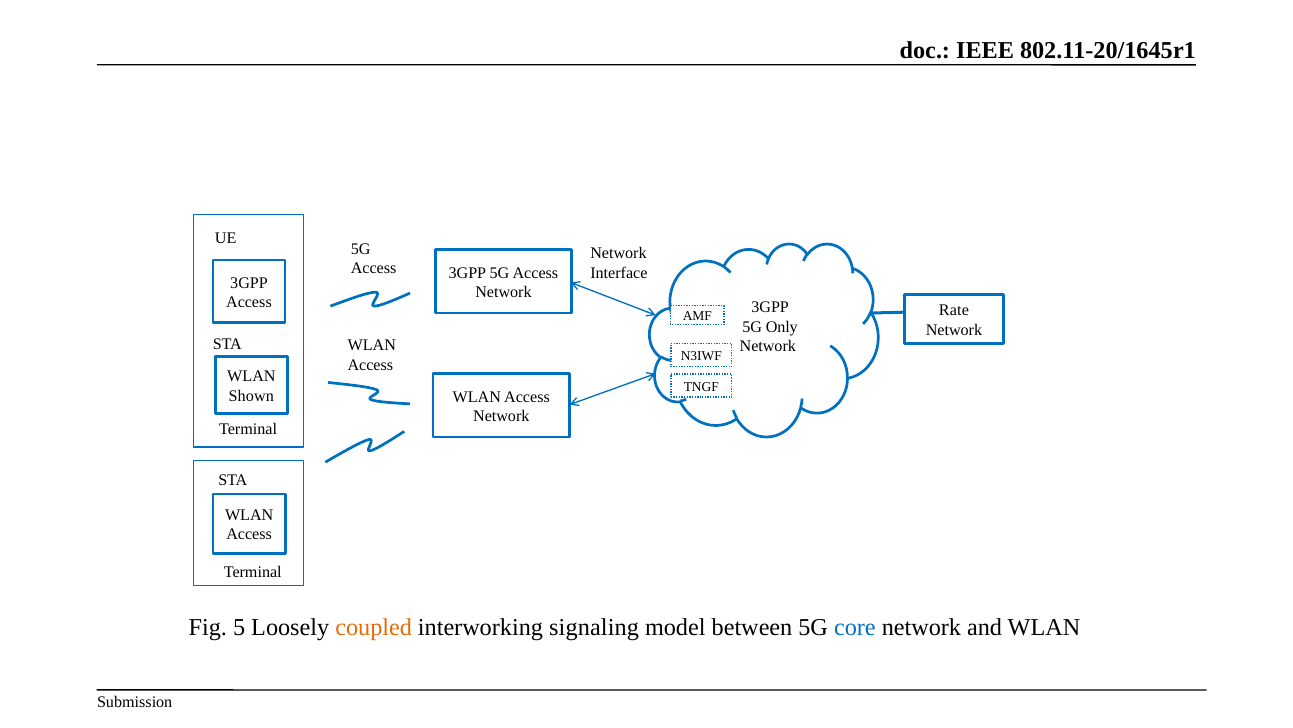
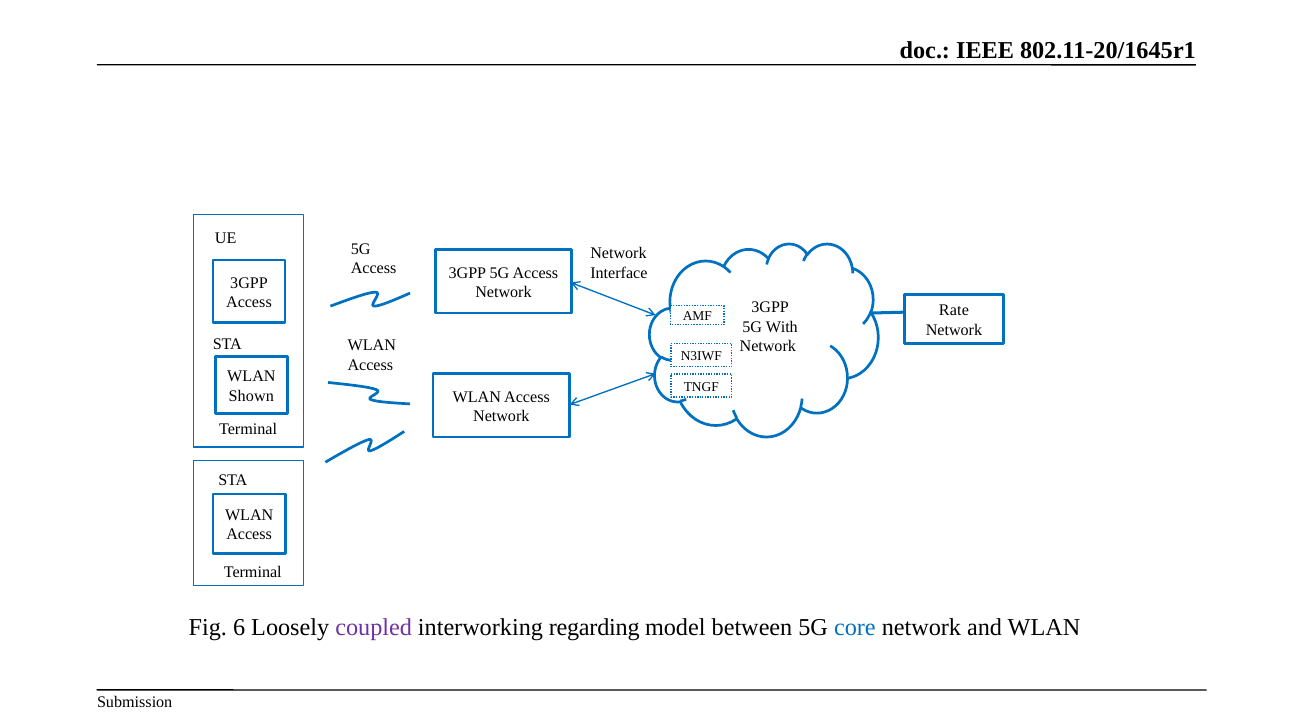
Only: Only -> With
5: 5 -> 6
coupled colour: orange -> purple
signaling: signaling -> regarding
